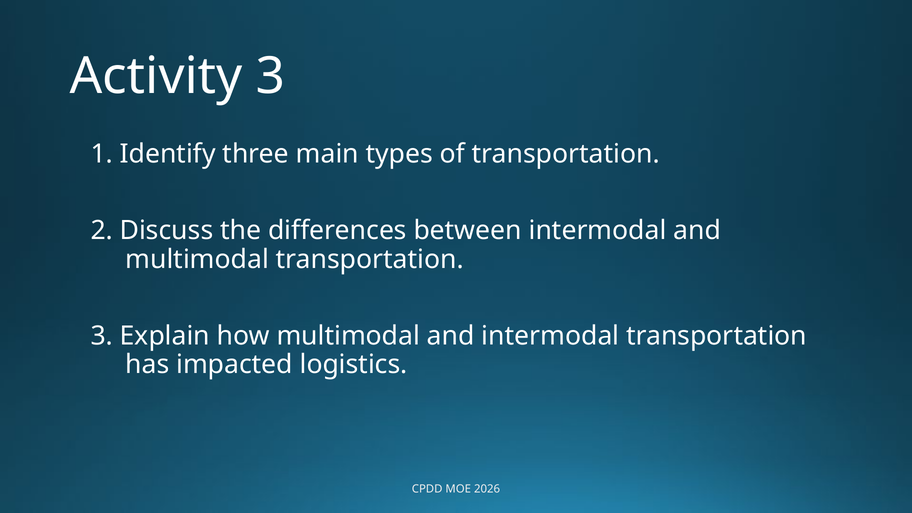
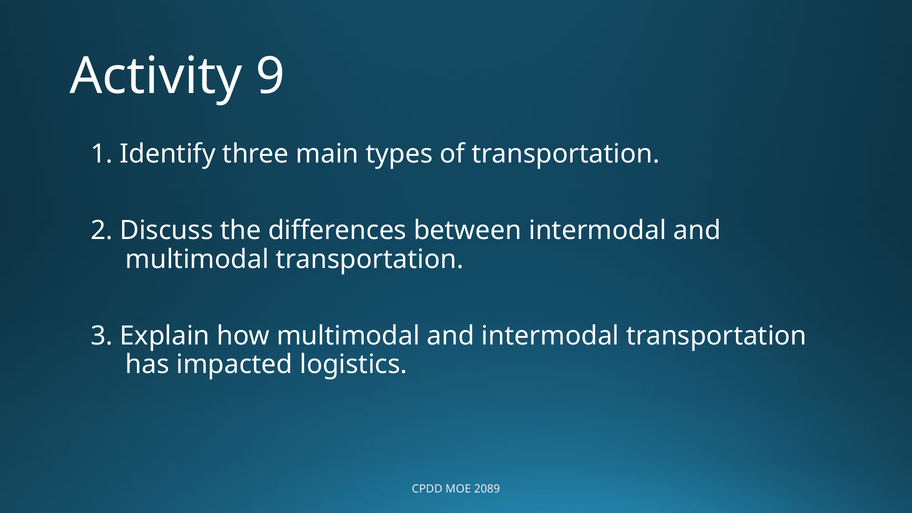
Activity 3: 3 -> 9
2026: 2026 -> 2089
